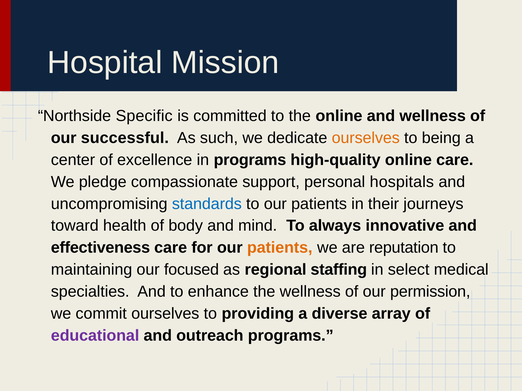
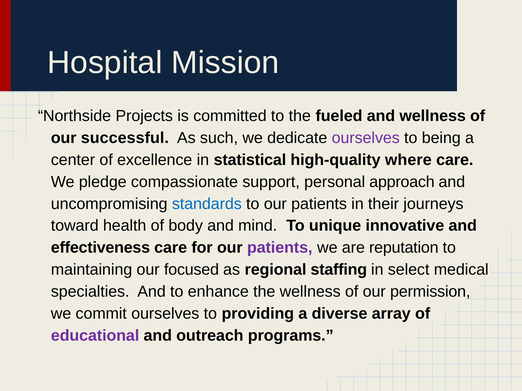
Specific: Specific -> Projects
the online: online -> fueled
ourselves at (366, 138) colour: orange -> purple
in programs: programs -> statistical
high-quality online: online -> where
hospitals: hospitals -> approach
always: always -> unique
patients at (280, 248) colour: orange -> purple
